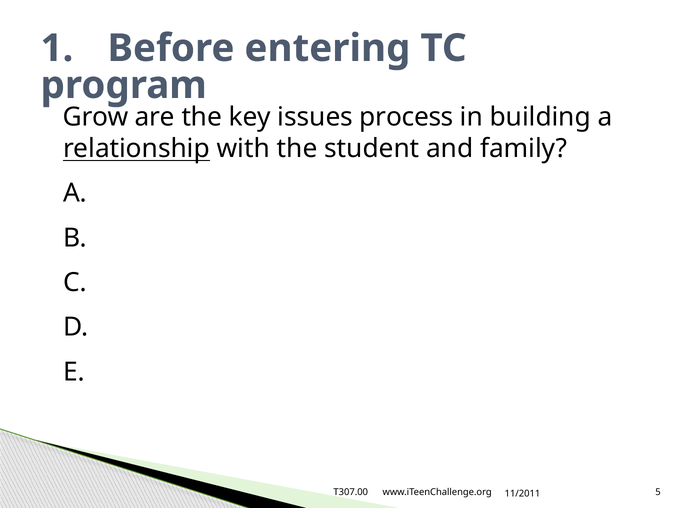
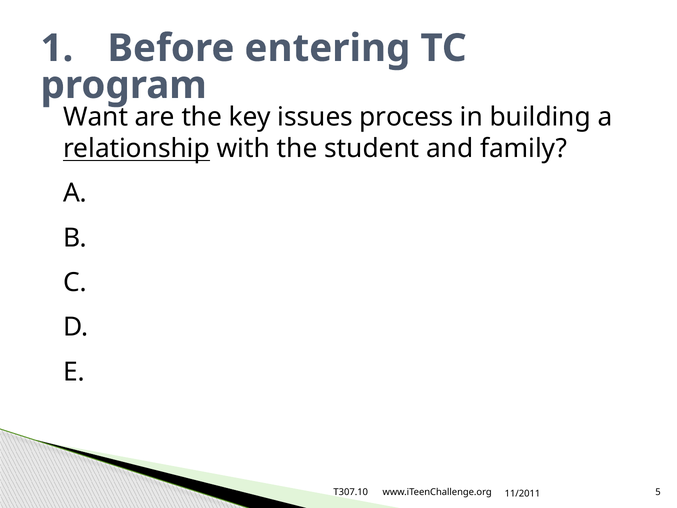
Grow: Grow -> Want
T307.00: T307.00 -> T307.10
